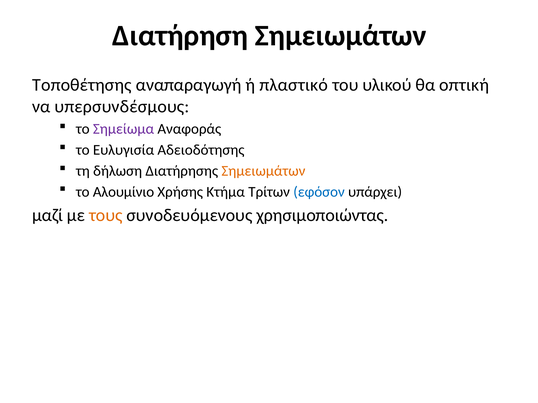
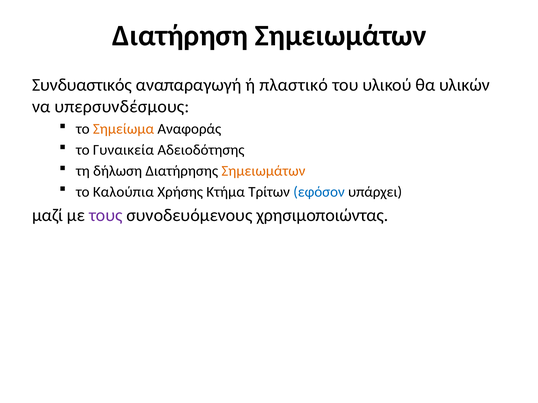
Τοποθέτησης: Τοποθέτησης -> Συνδυαστικός
οπτική: οπτική -> υλικών
Σημείωμα colour: purple -> orange
Ευλυγισία: Ευλυγισία -> Γυναικεία
Αλουμίνιο: Αλουμίνιο -> Καλούπια
τους colour: orange -> purple
